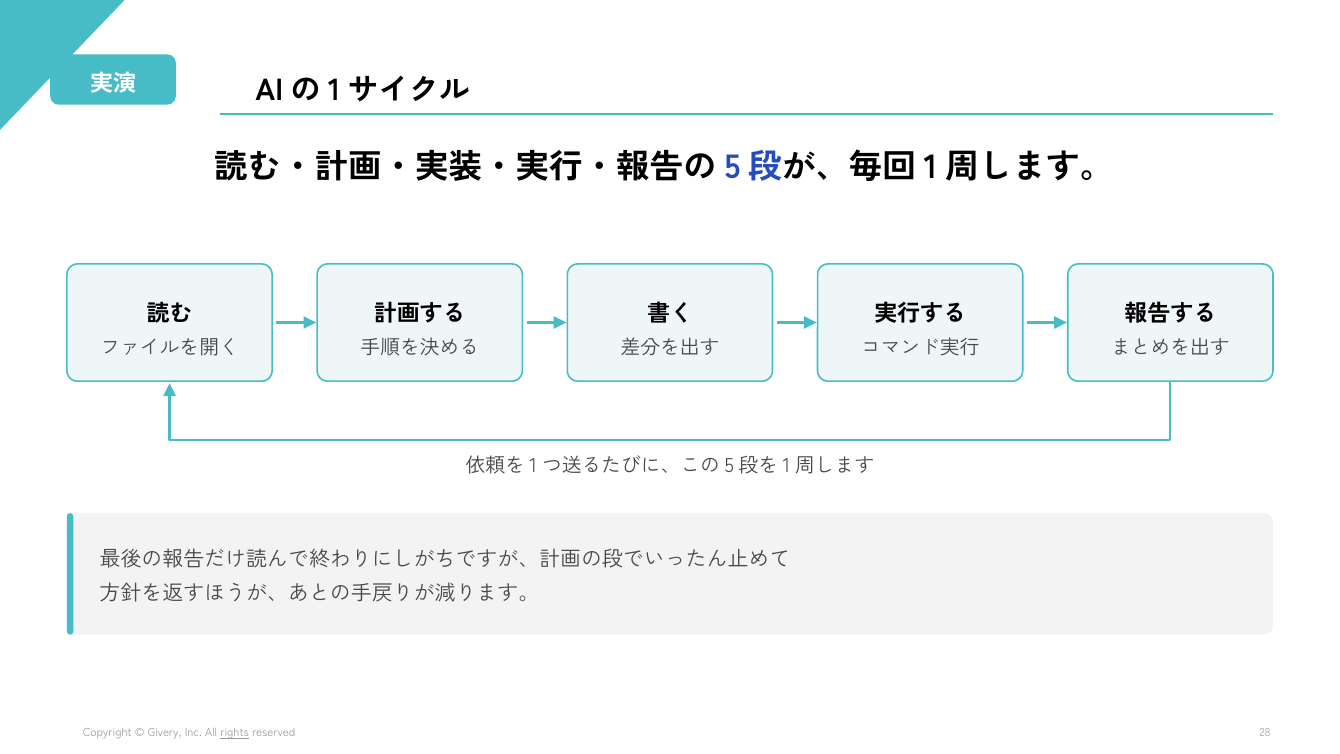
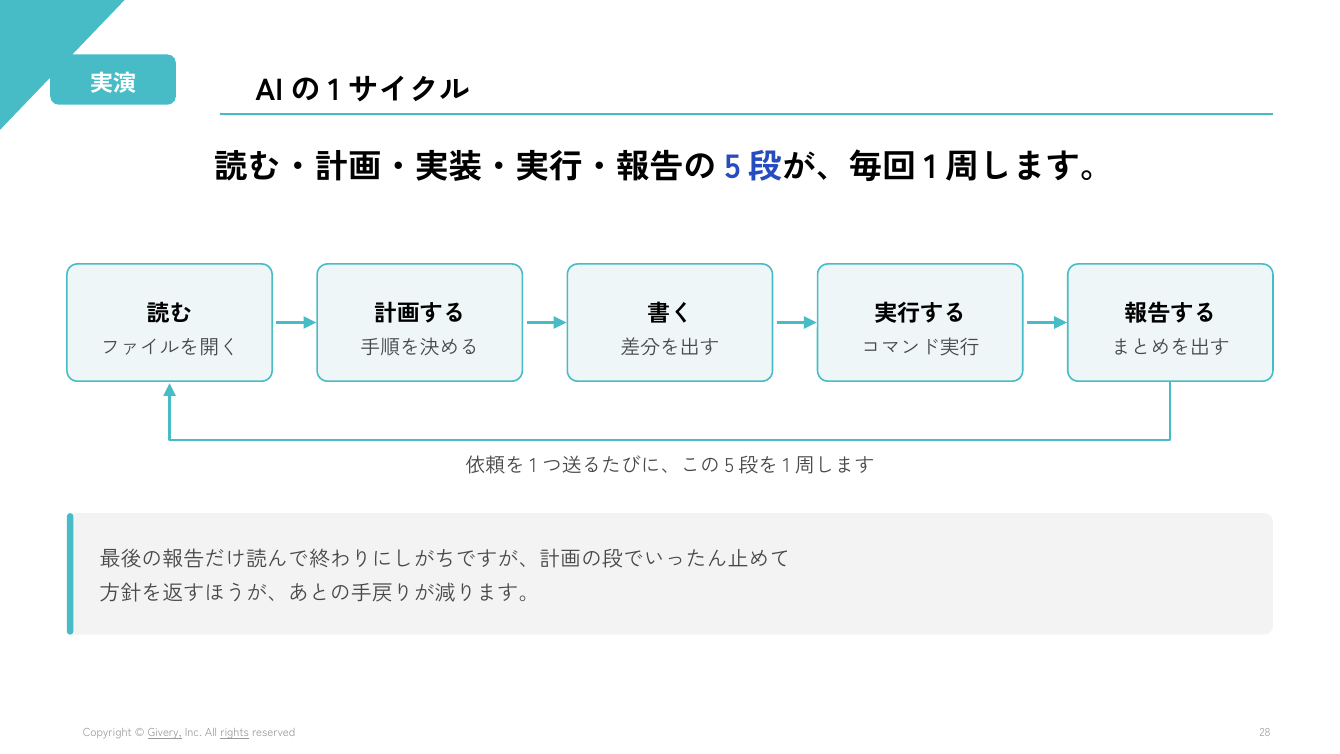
Givery underline: none -> present
